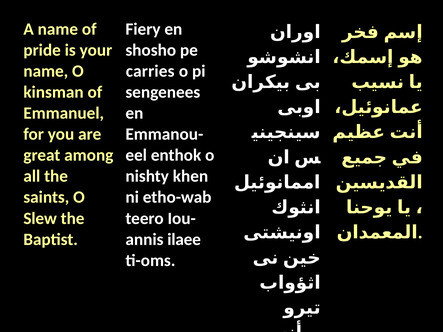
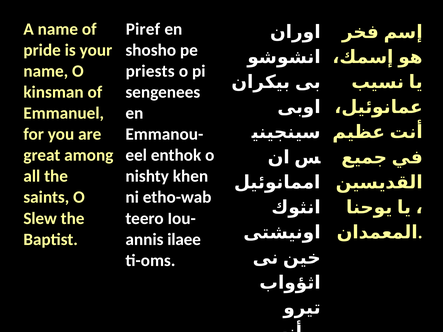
Fiery: Fiery -> Piref
carries: carries -> priests
